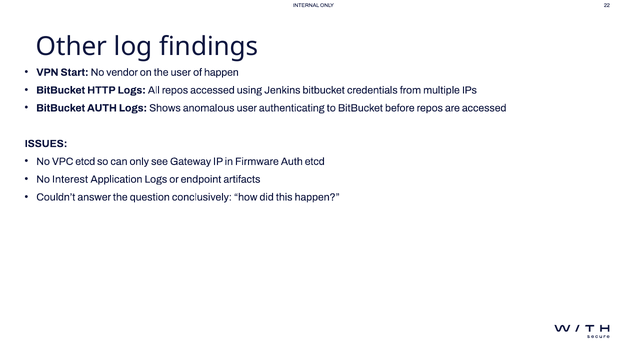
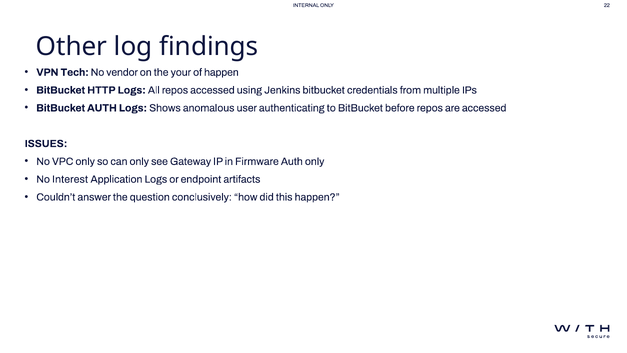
Start: Start -> Tech
the user: user -> your
VPC etcd: etcd -> only
Auth etcd: etcd -> only
